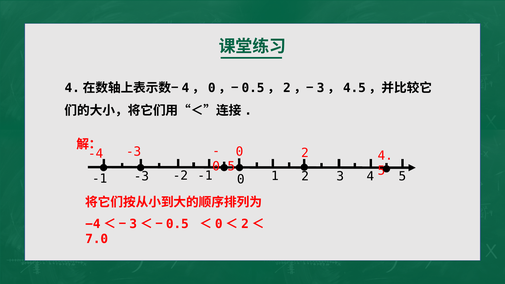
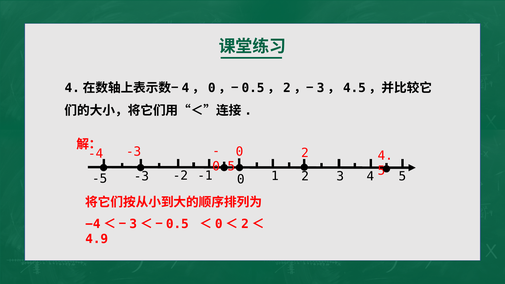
-1 at (100, 179): -1 -> -5
7.0: 7.0 -> 4.9
